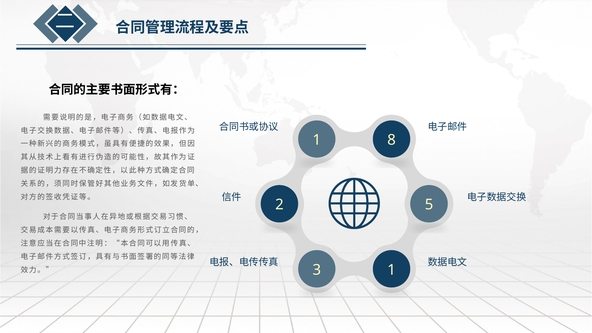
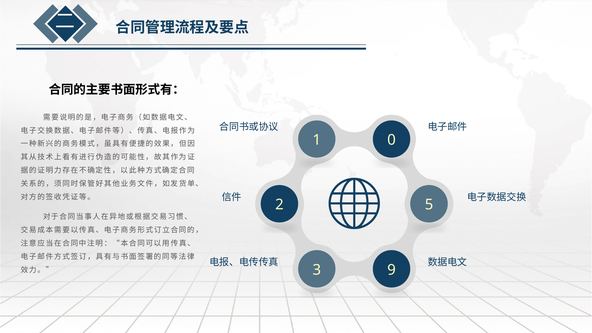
8: 8 -> 0
3 1: 1 -> 9
